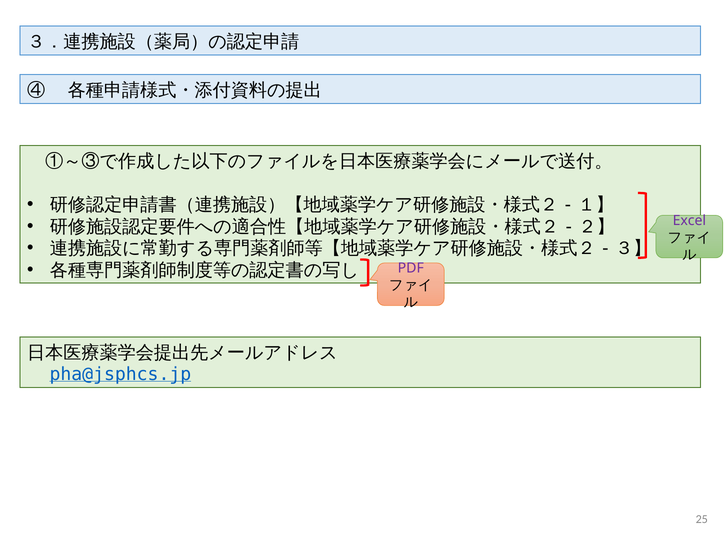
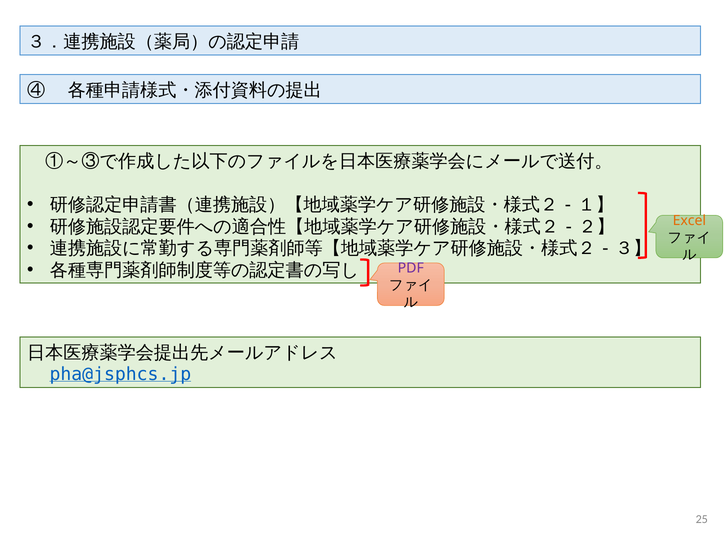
Excel colour: purple -> orange
